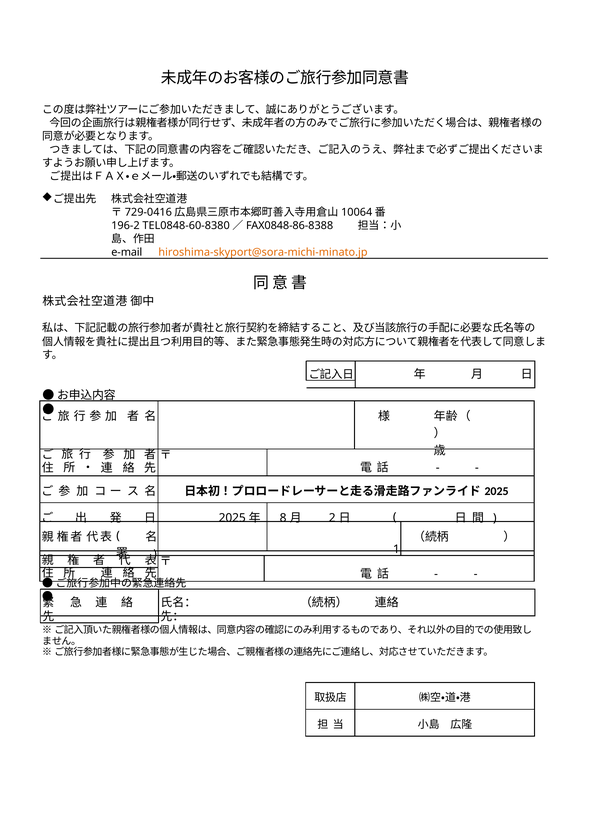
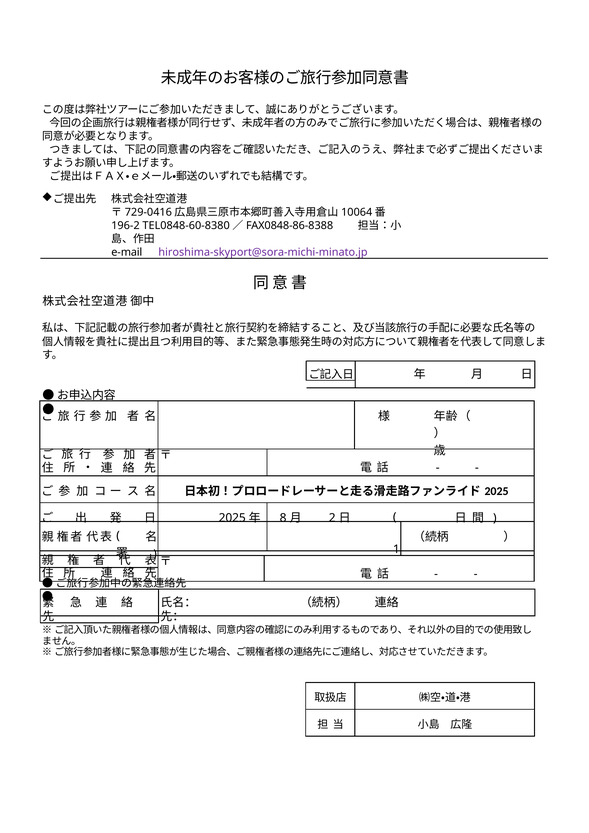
hiroshima-skyport@sora-michi-minato.jp colour: orange -> purple
